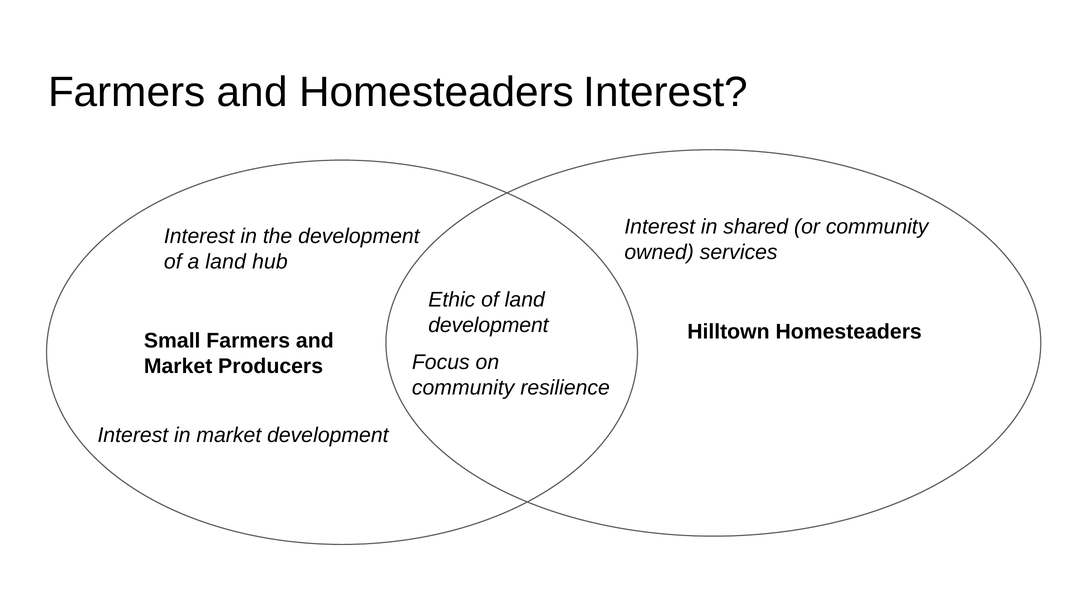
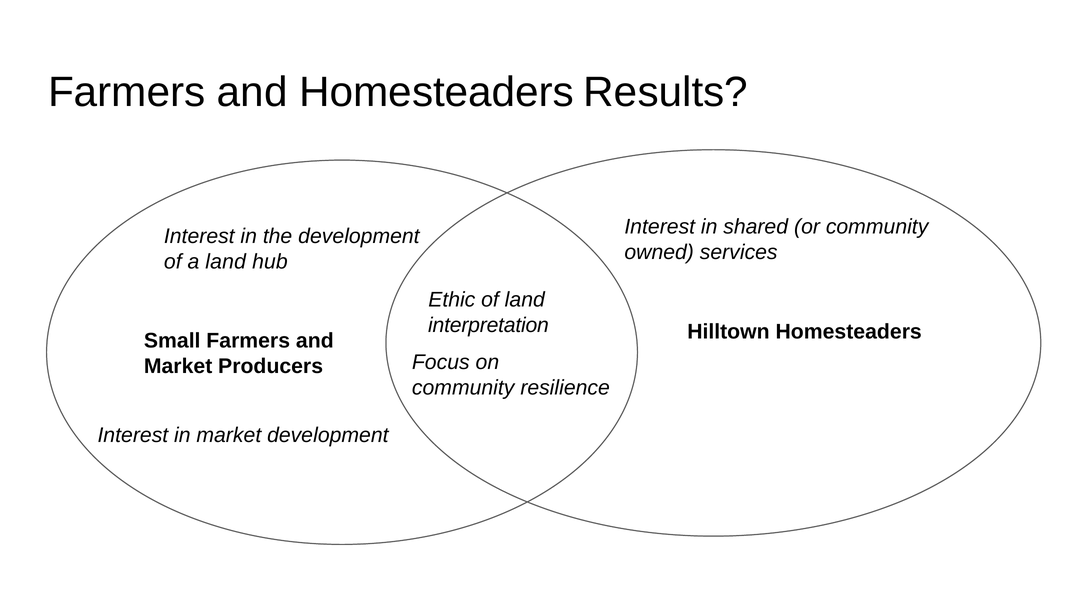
Homesteaders Interest: Interest -> Results
development at (488, 325): development -> interpretation
